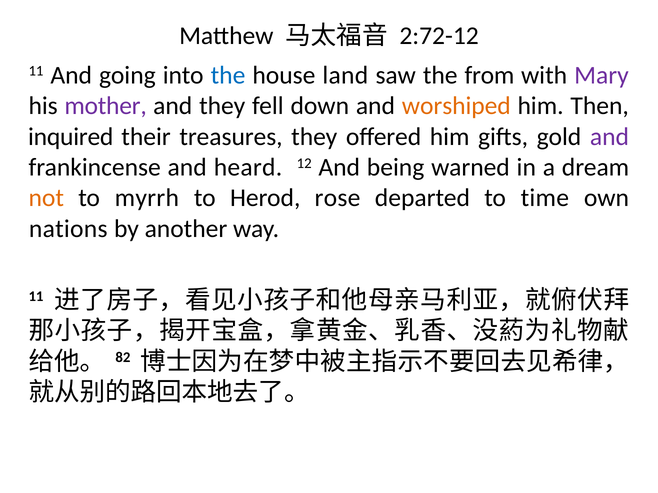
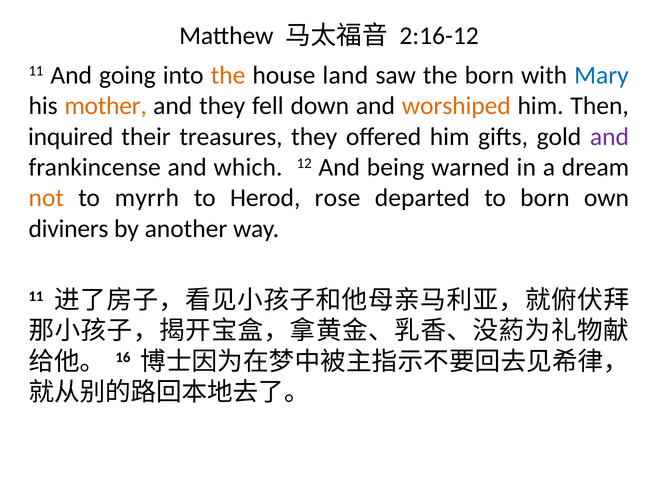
2:72-12: 2:72-12 -> 2:16-12
the at (228, 75) colour: blue -> orange
the from: from -> born
Mary colour: purple -> blue
mother colour: purple -> orange
heard: heard -> which
to time: time -> born
nations: nations -> diviners
82: 82 -> 16
